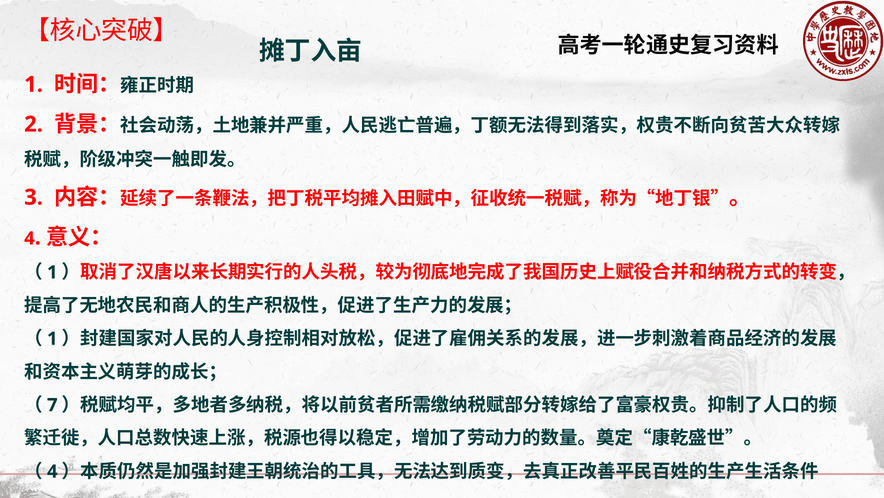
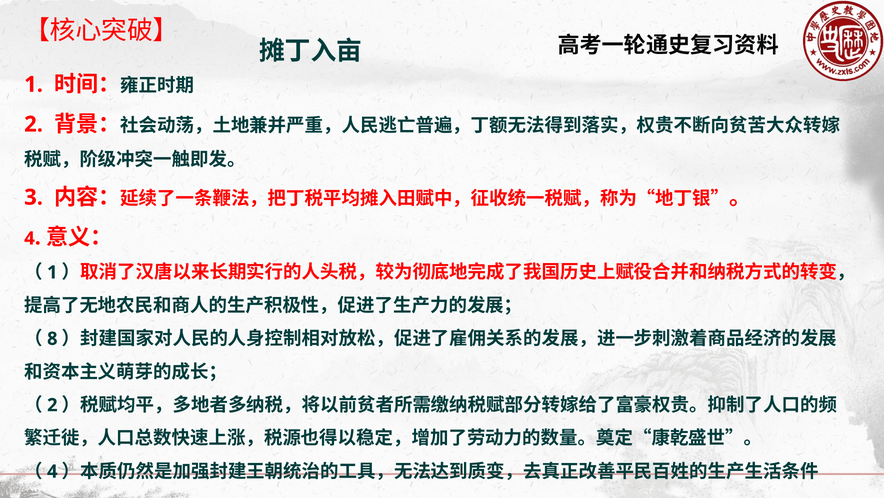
1 at (52, 338): 1 -> 8
7 at (52, 405): 7 -> 2
